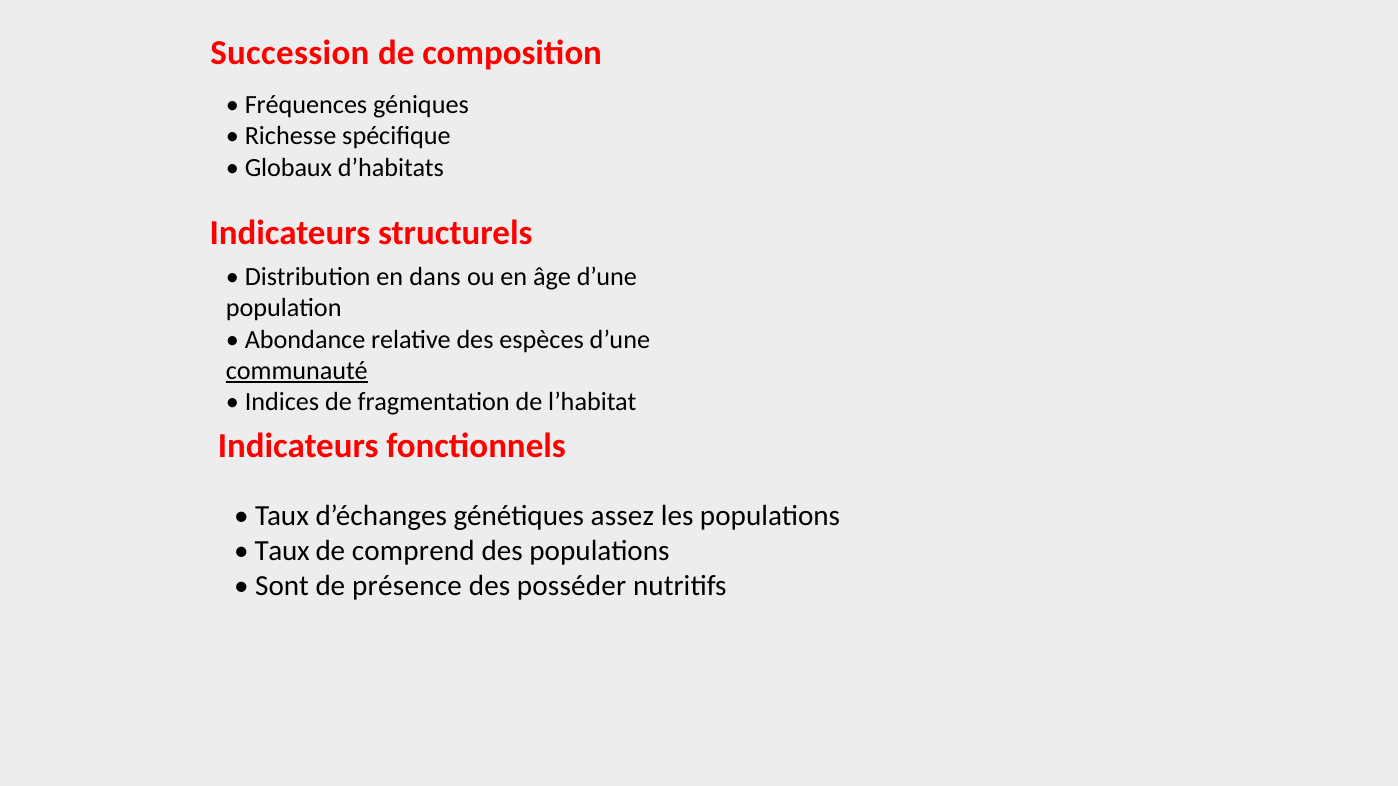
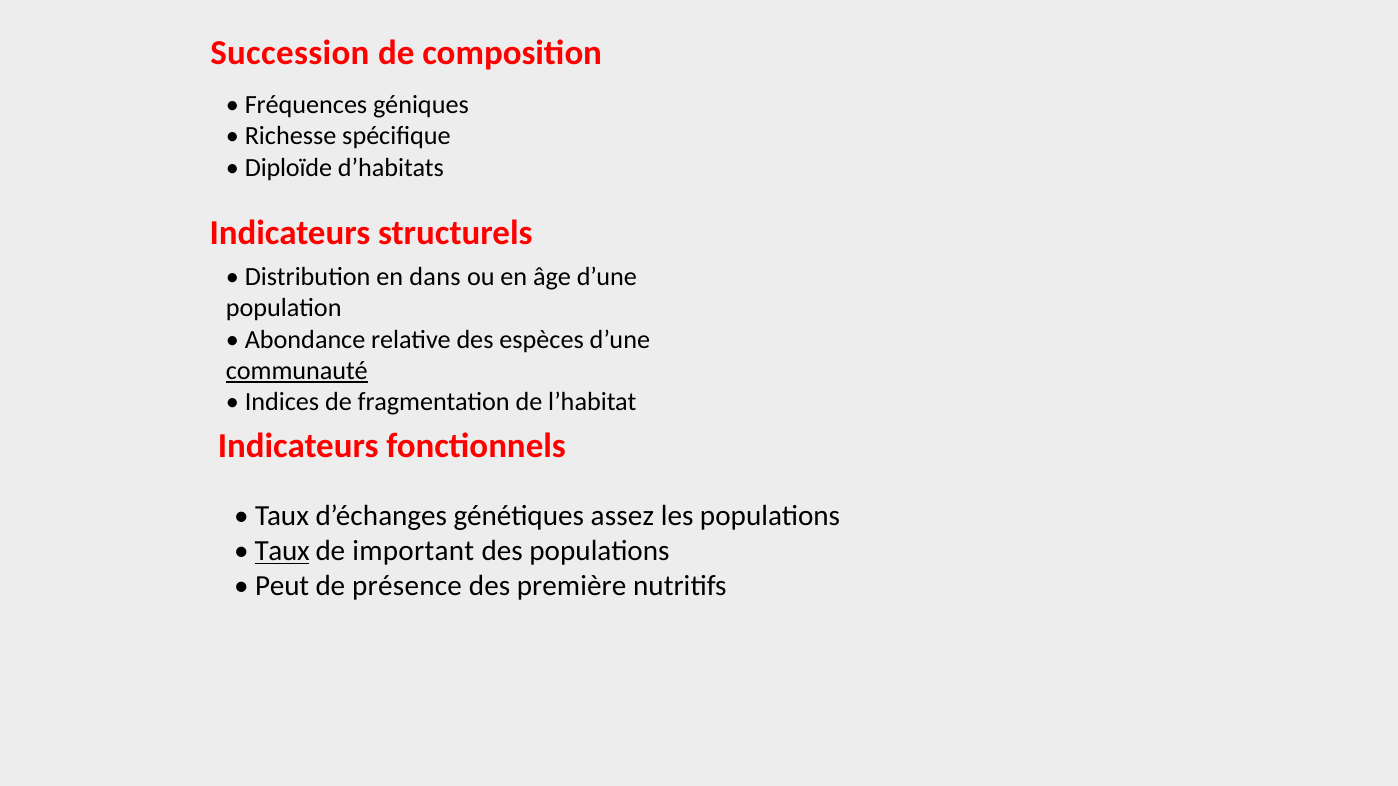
Globaux: Globaux -> Diploïde
Taux at (282, 551) underline: none -> present
comprend: comprend -> important
Sont: Sont -> Peut
posséder: posséder -> première
